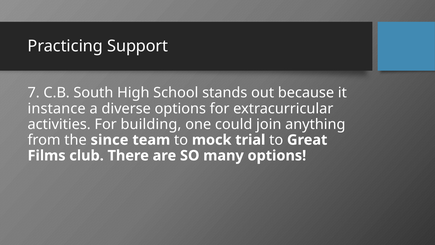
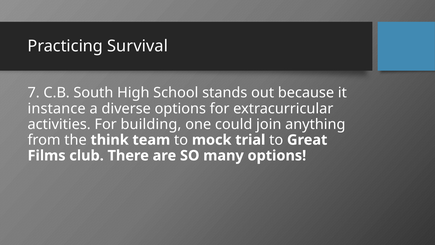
Support: Support -> Survival
since: since -> think
